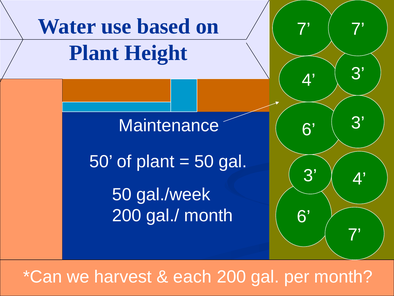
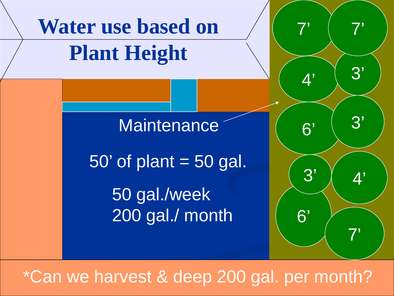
each: each -> deep
